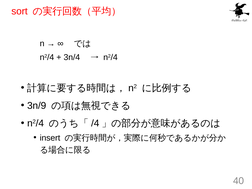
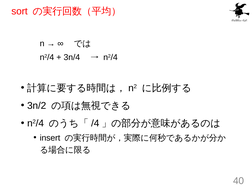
3n/9: 3n/9 -> 3n/2
